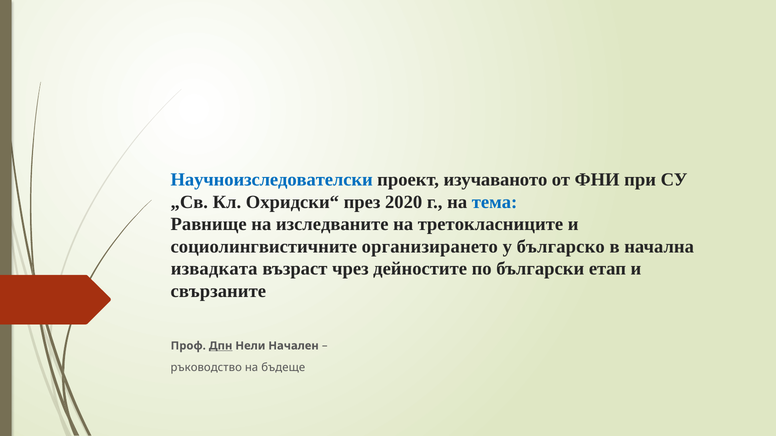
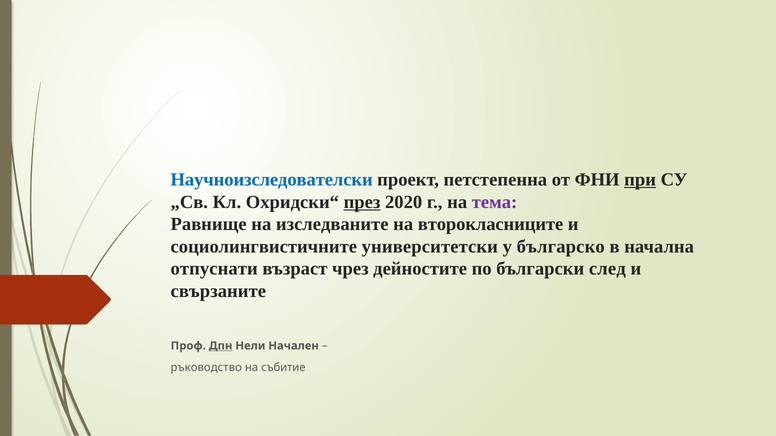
изучаваното: изучаваното -> петстепенна
при underline: none -> present
през underline: none -> present
тема colour: blue -> purple
третокласниците: третокласниците -> второкласниците
организирането: организирането -> университетски
извадката: извадката -> отпуснати
етап: етап -> след
бъдеще: бъдеще -> събитие
